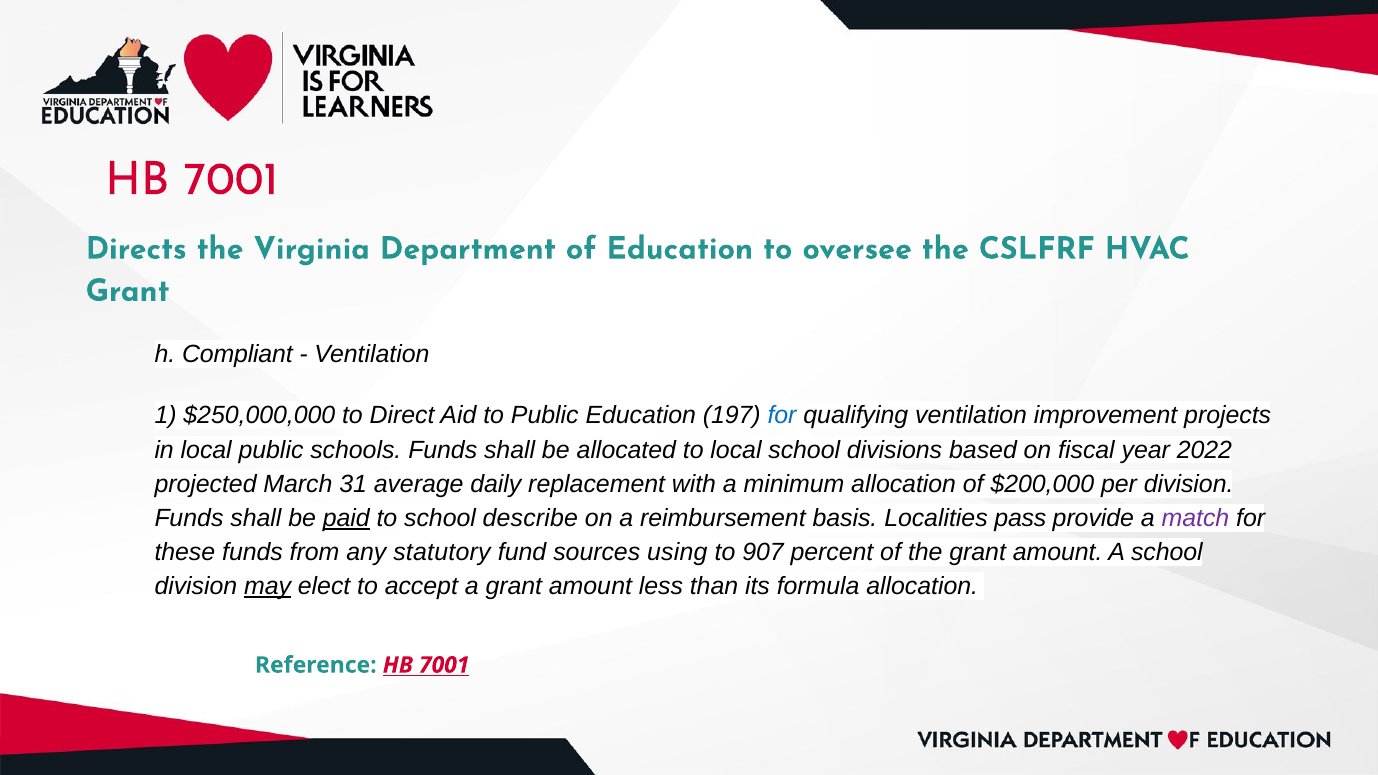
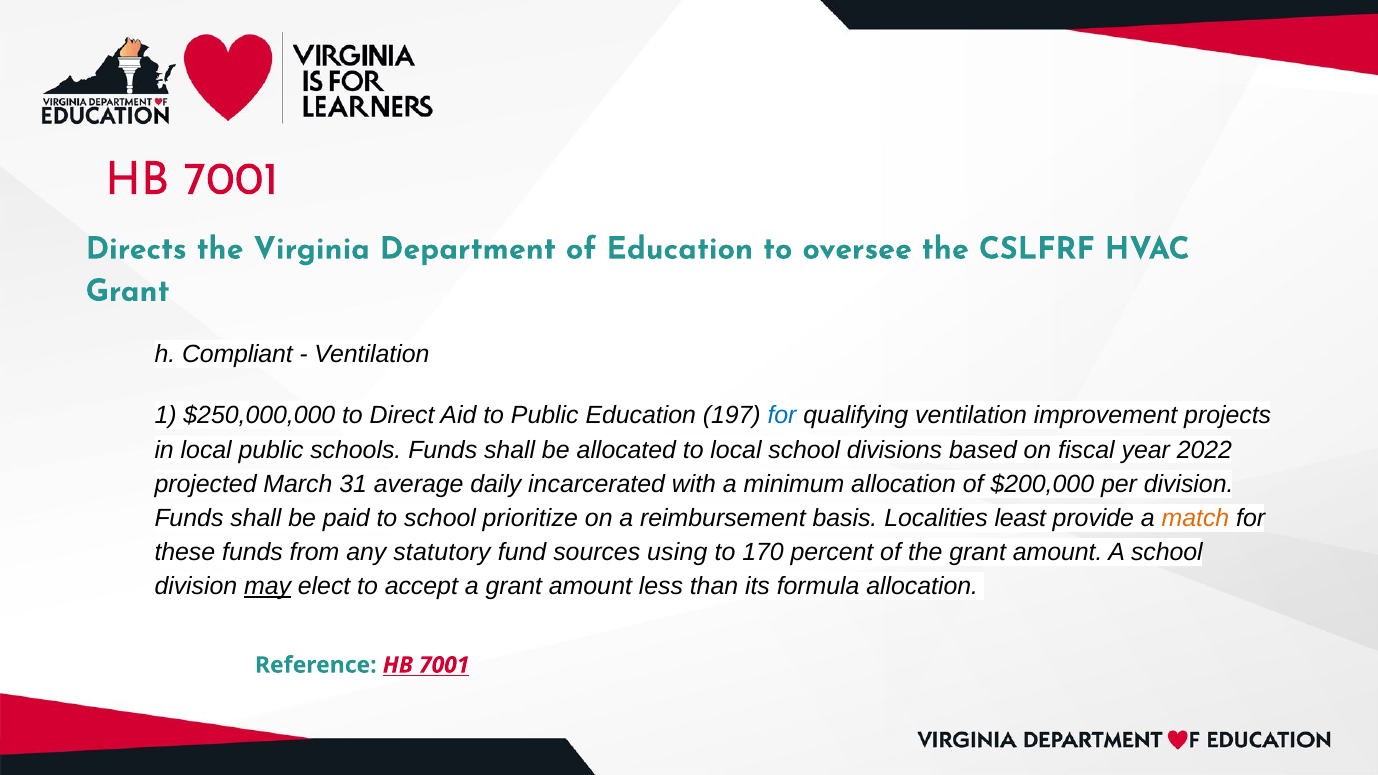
replacement: replacement -> incarcerated
paid underline: present -> none
describe: describe -> prioritize
pass: pass -> least
match colour: purple -> orange
907: 907 -> 170
